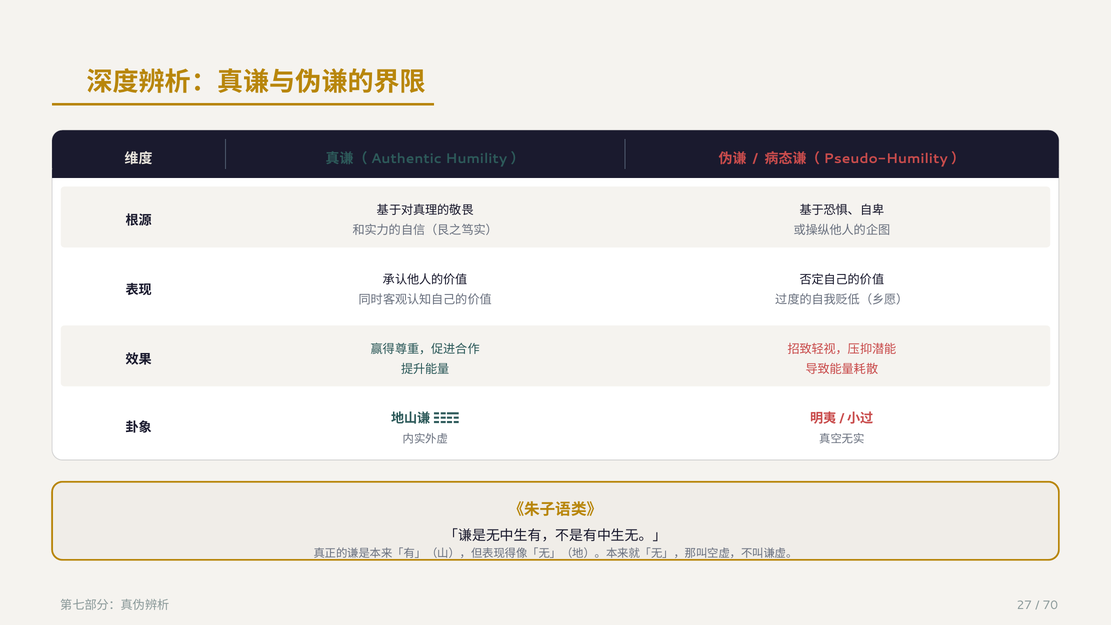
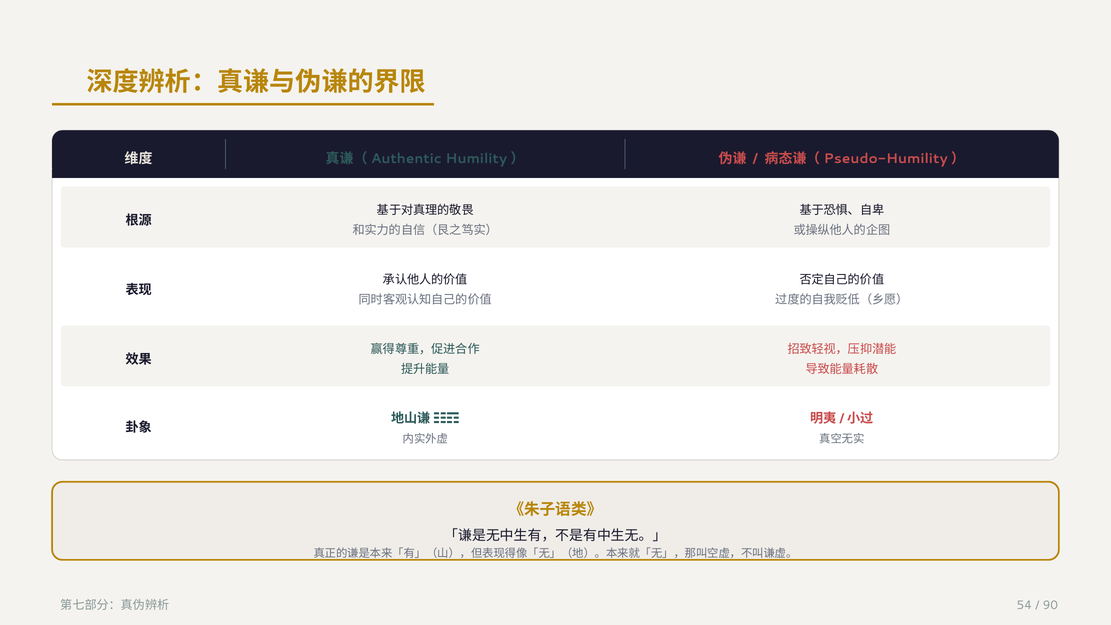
27: 27 -> 54
70: 70 -> 90
